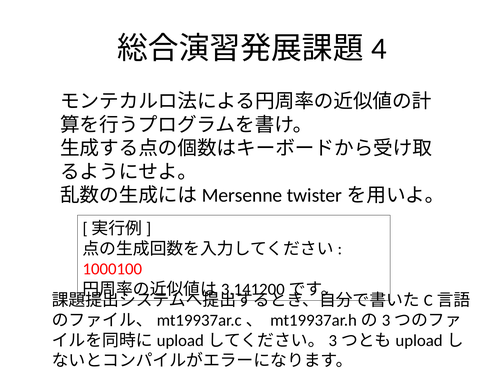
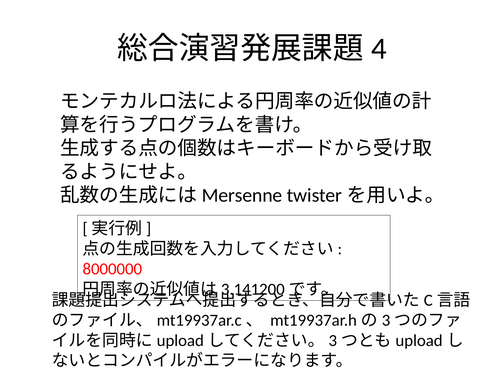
1000100: 1000100 -> 8000000
